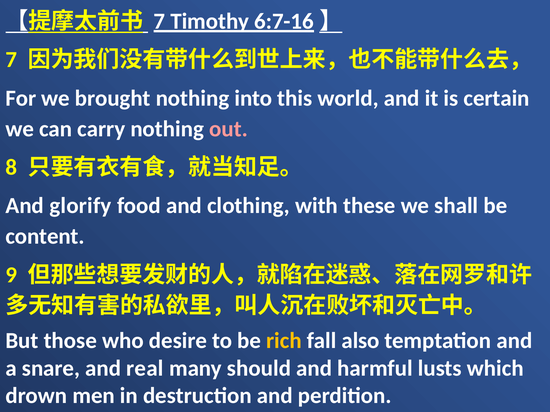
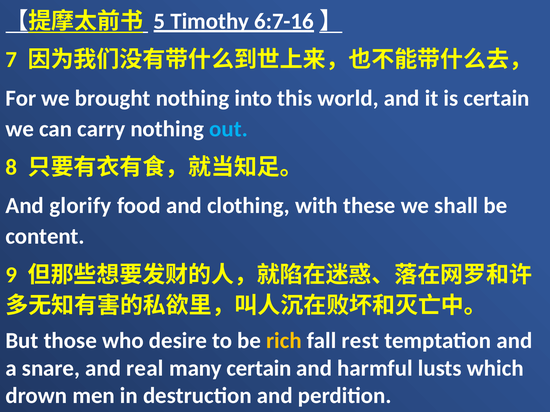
7 at (159, 21): 7 -> 5
out colour: pink -> light blue
also: also -> rest
many should: should -> certain
